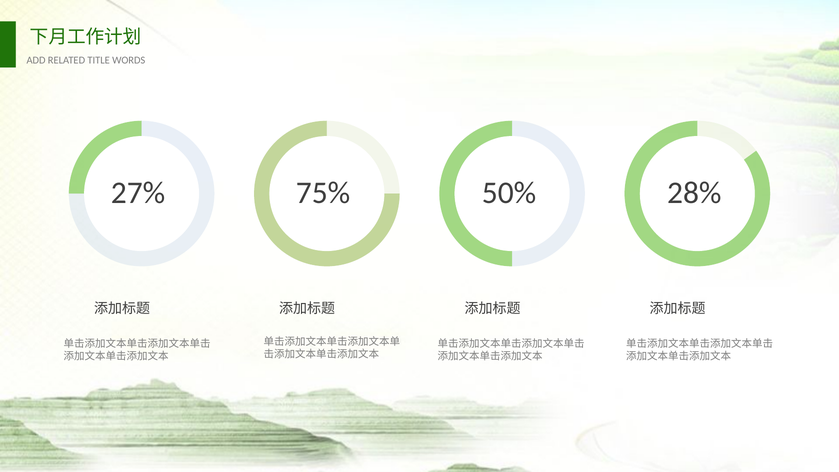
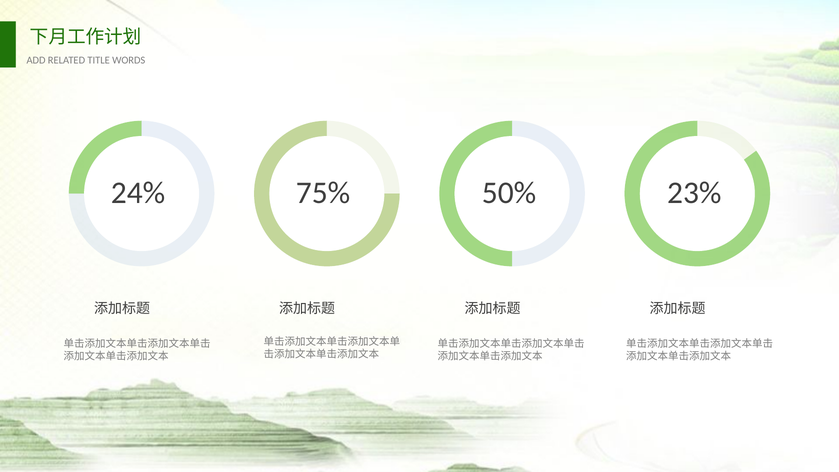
27%: 27% -> 24%
28%: 28% -> 23%
